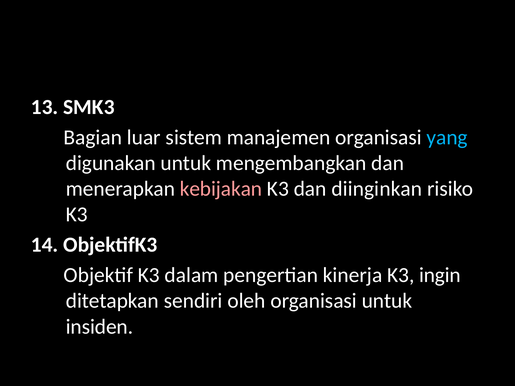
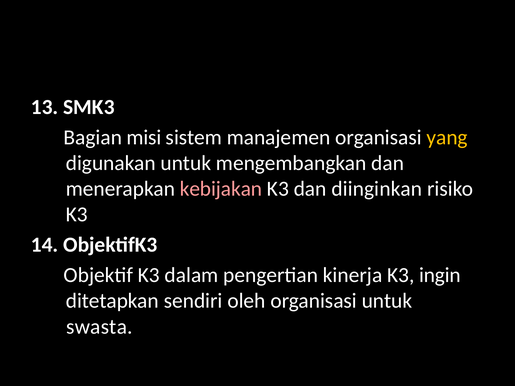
luar: luar -> misi
yang colour: light blue -> yellow
insiden: insiden -> swasta
